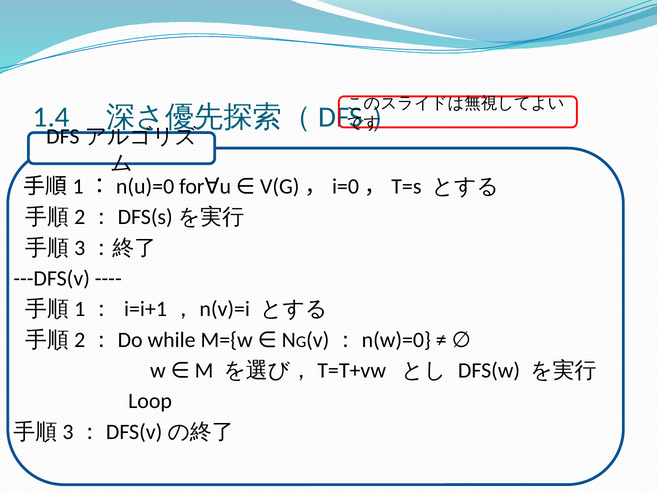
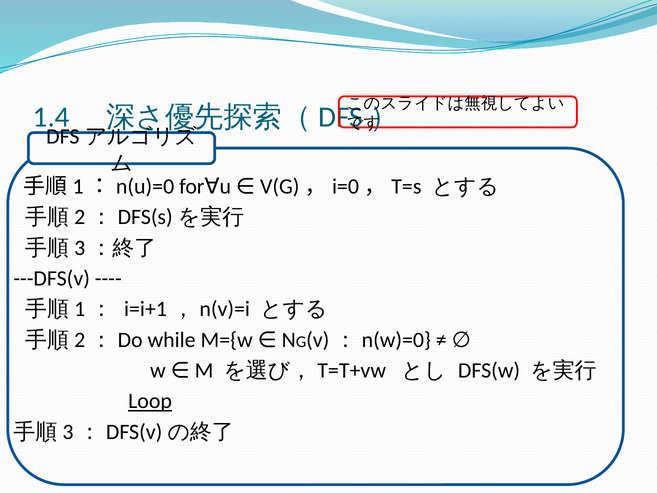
Loop underline: none -> present
